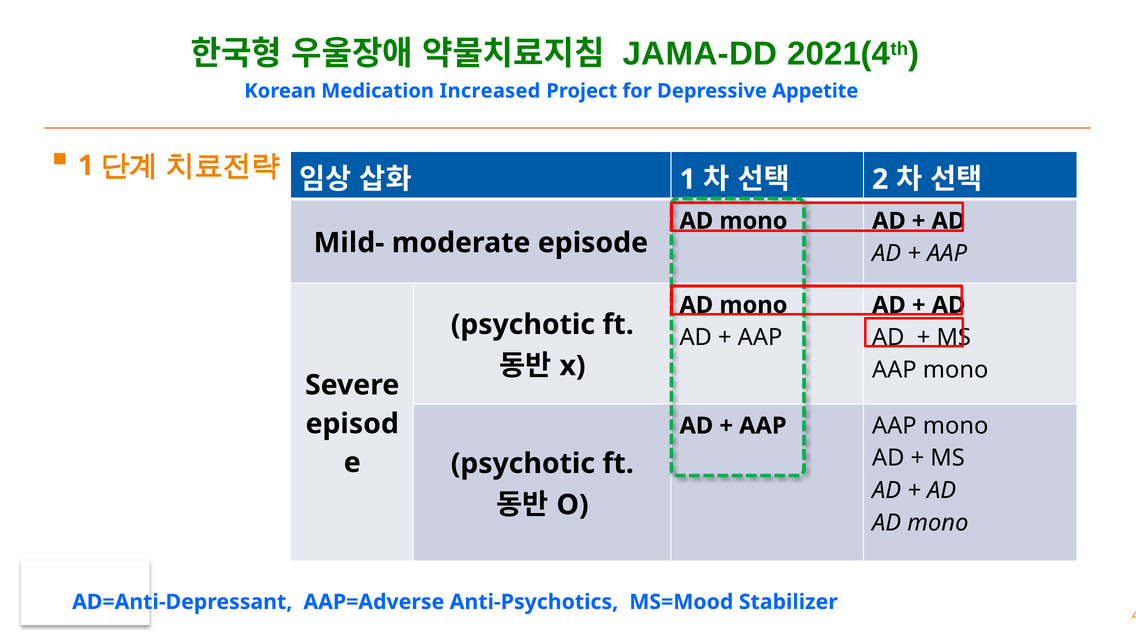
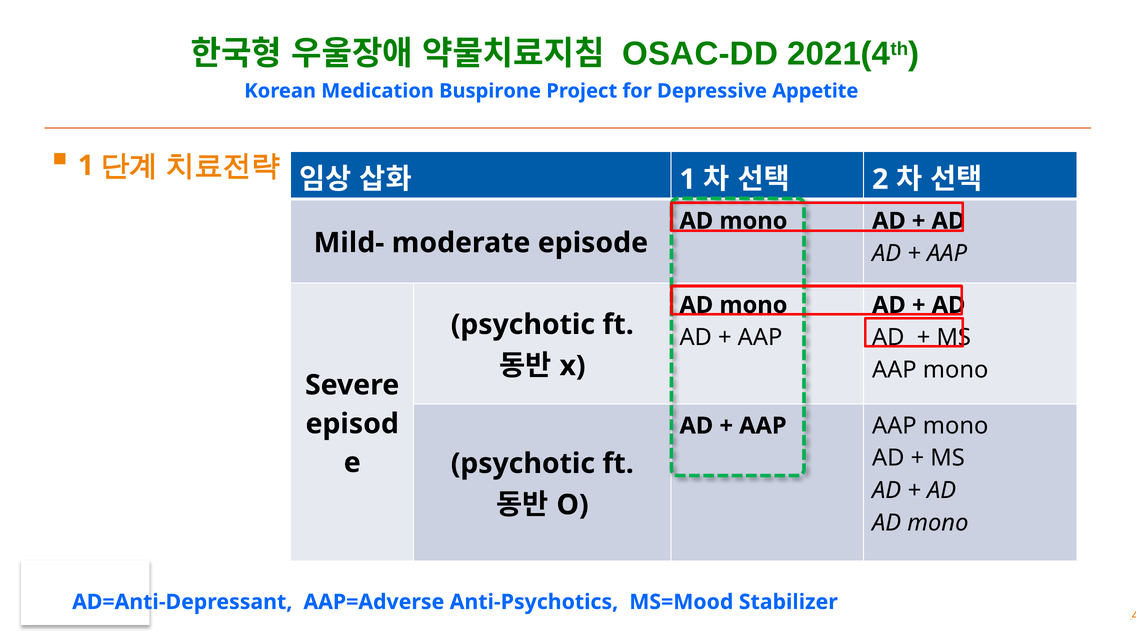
JAMA-DD: JAMA-DD -> OSAC-DD
Increased: Increased -> Buspirone
